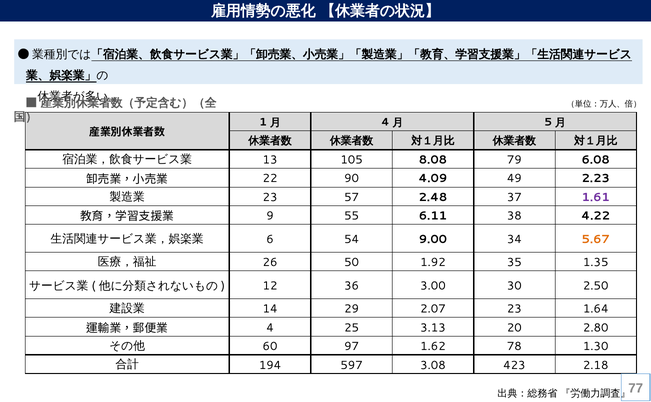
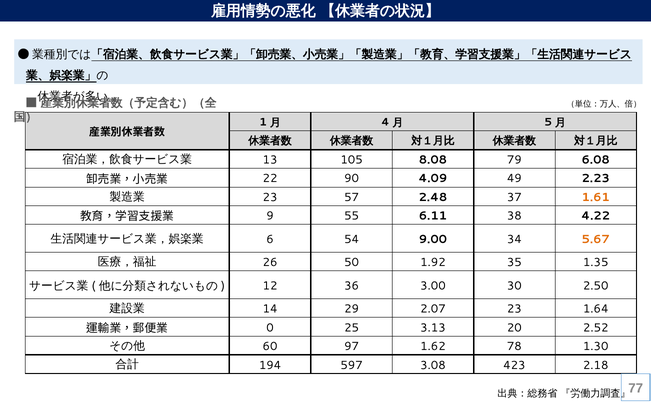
1.61 colour: purple -> orange
4 at (270, 328): 4 -> 0
2.80: 2.80 -> 2.52
